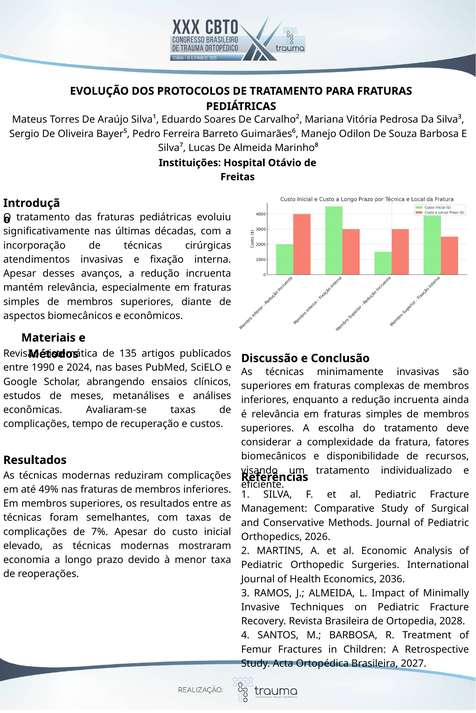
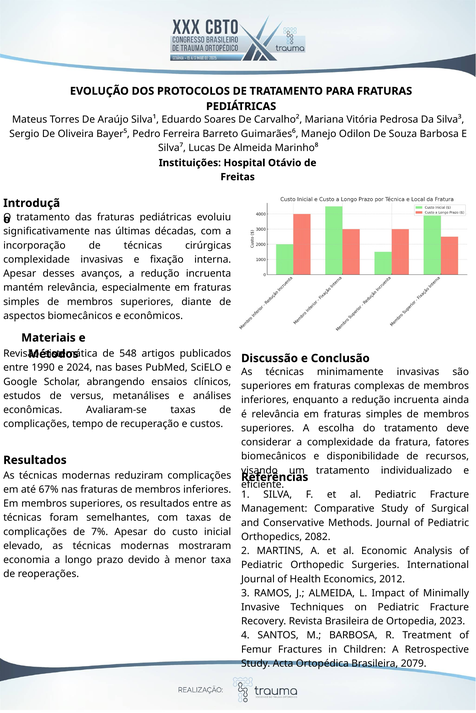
atendimentos at (37, 260): atendimentos -> complexidade
135: 135 -> 548
meses: meses -> versus
49%: 49% -> 67%
2026: 2026 -> 2082
2036: 2036 -> 2012
2028: 2028 -> 2023
2027: 2027 -> 2079
